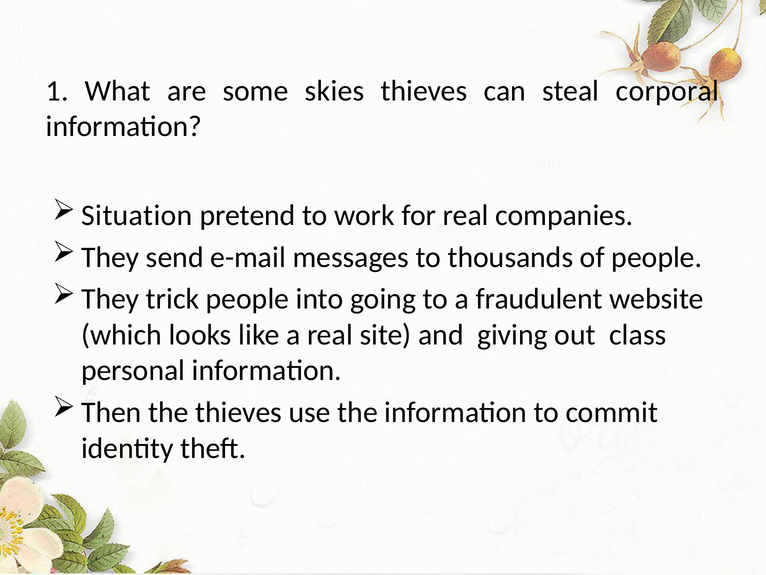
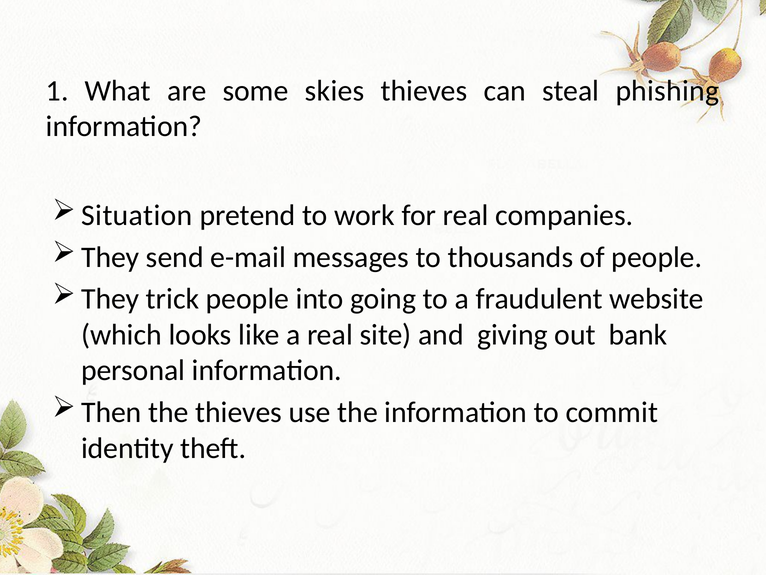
corporal: corporal -> phishing
class: class -> bank
